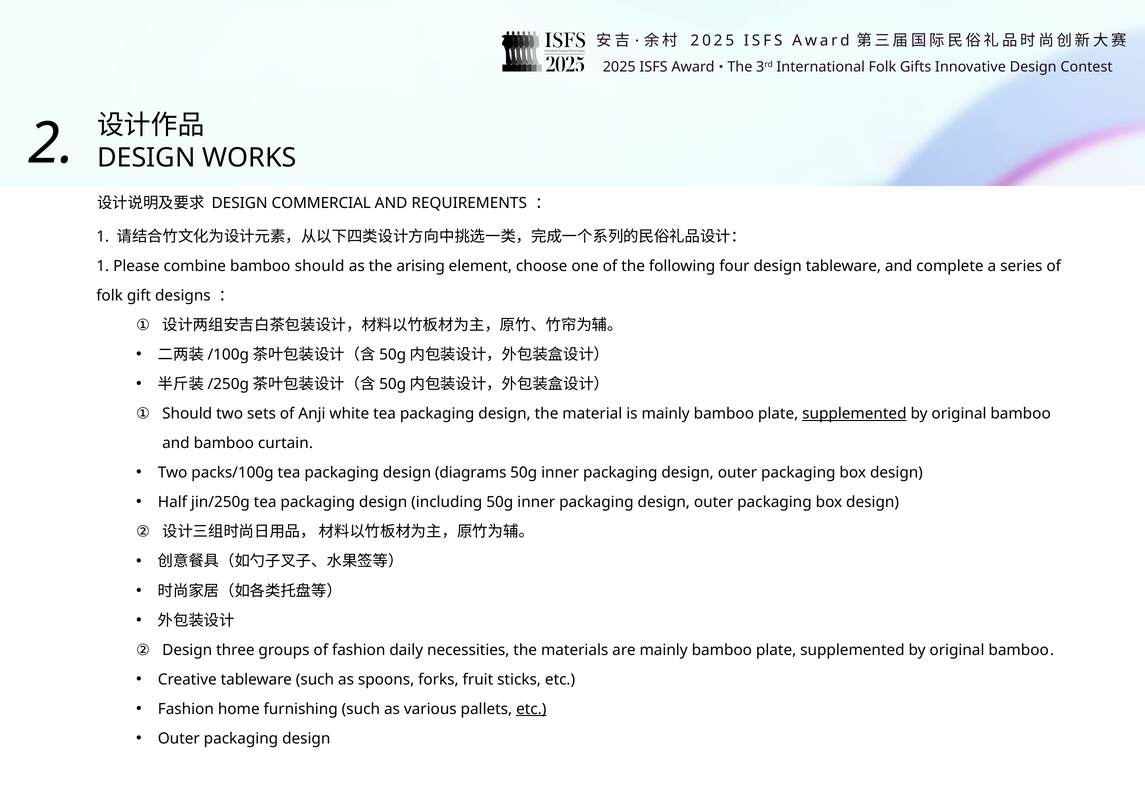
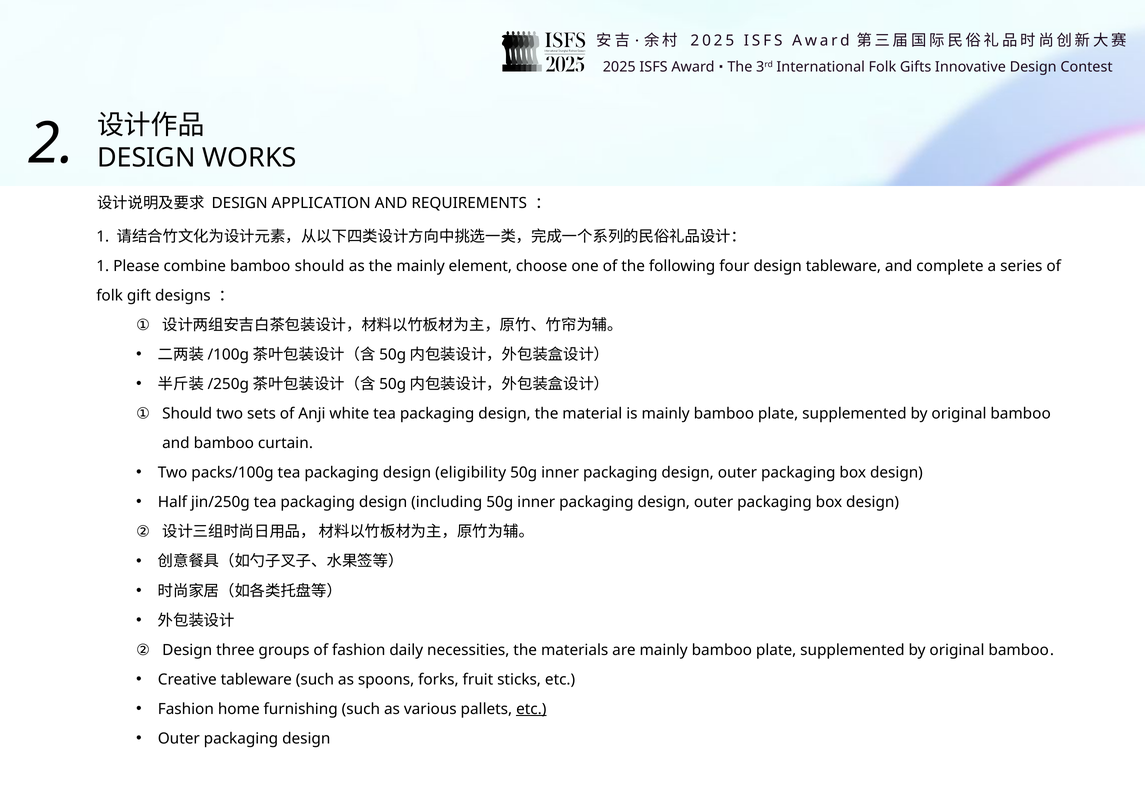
COMMERCIAL: COMMERCIAL -> APPLICATION
the arising: arising -> mainly
supplemented at (854, 414) underline: present -> none
diagrams: diagrams -> eligibility
